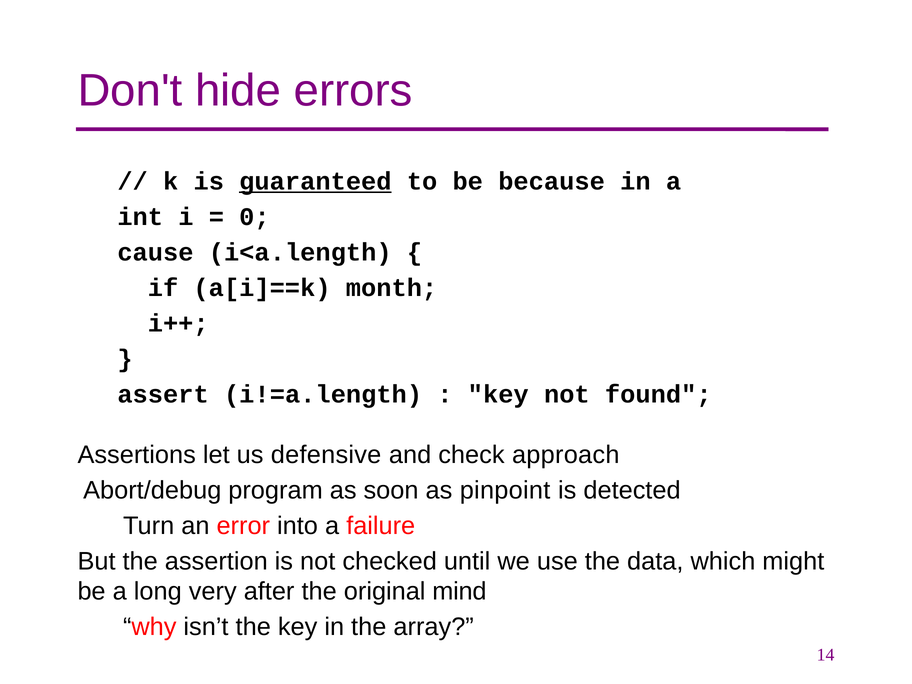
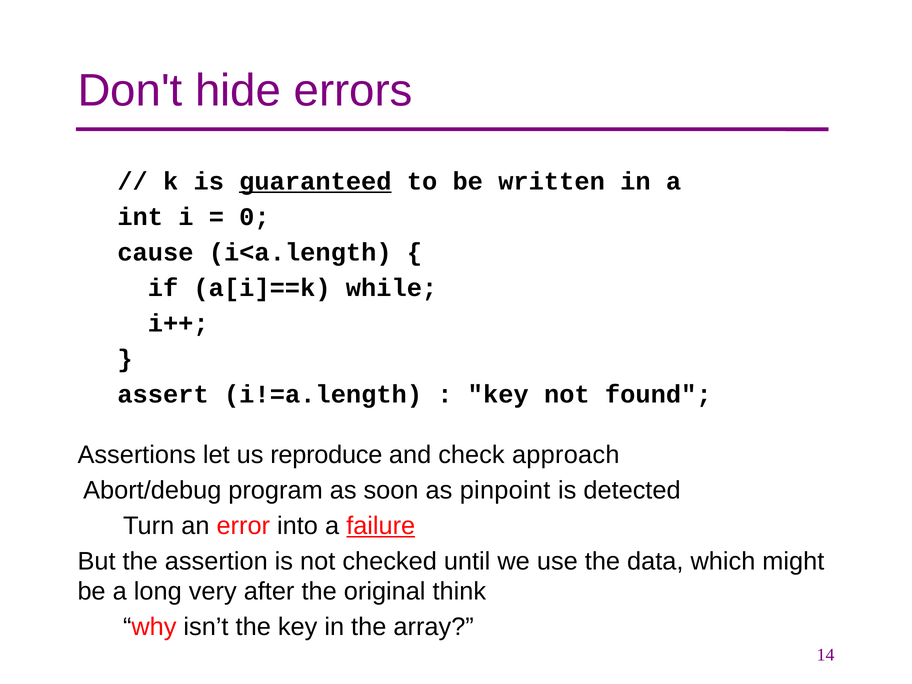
because: because -> written
month: month -> while
defensive: defensive -> reproduce
failure underline: none -> present
mind: mind -> think
